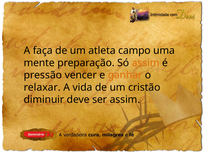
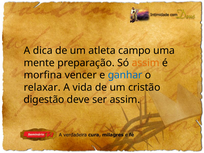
faça: faça -> dica
pressão: pressão -> morfina
ganhar colour: orange -> blue
diminuir: diminuir -> digestão
